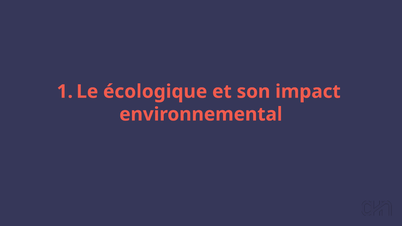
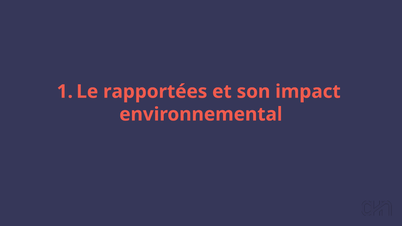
écologique: écologique -> rapportées
